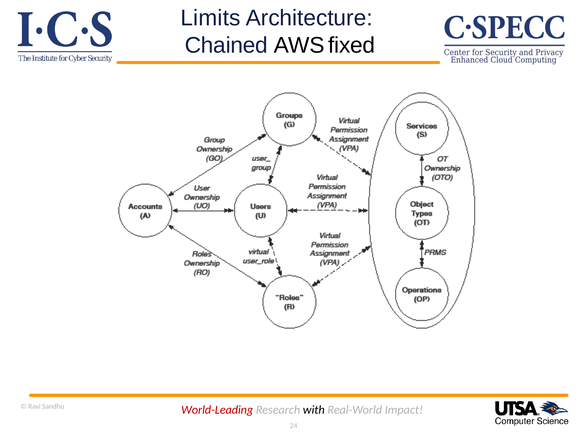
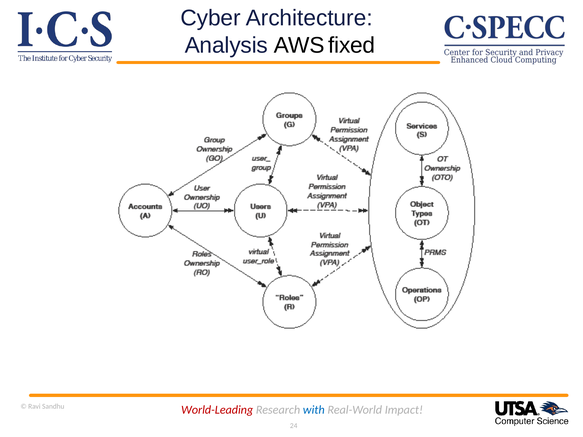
Limits: Limits -> Cyber
Chained: Chained -> Analysis
with colour: black -> blue
